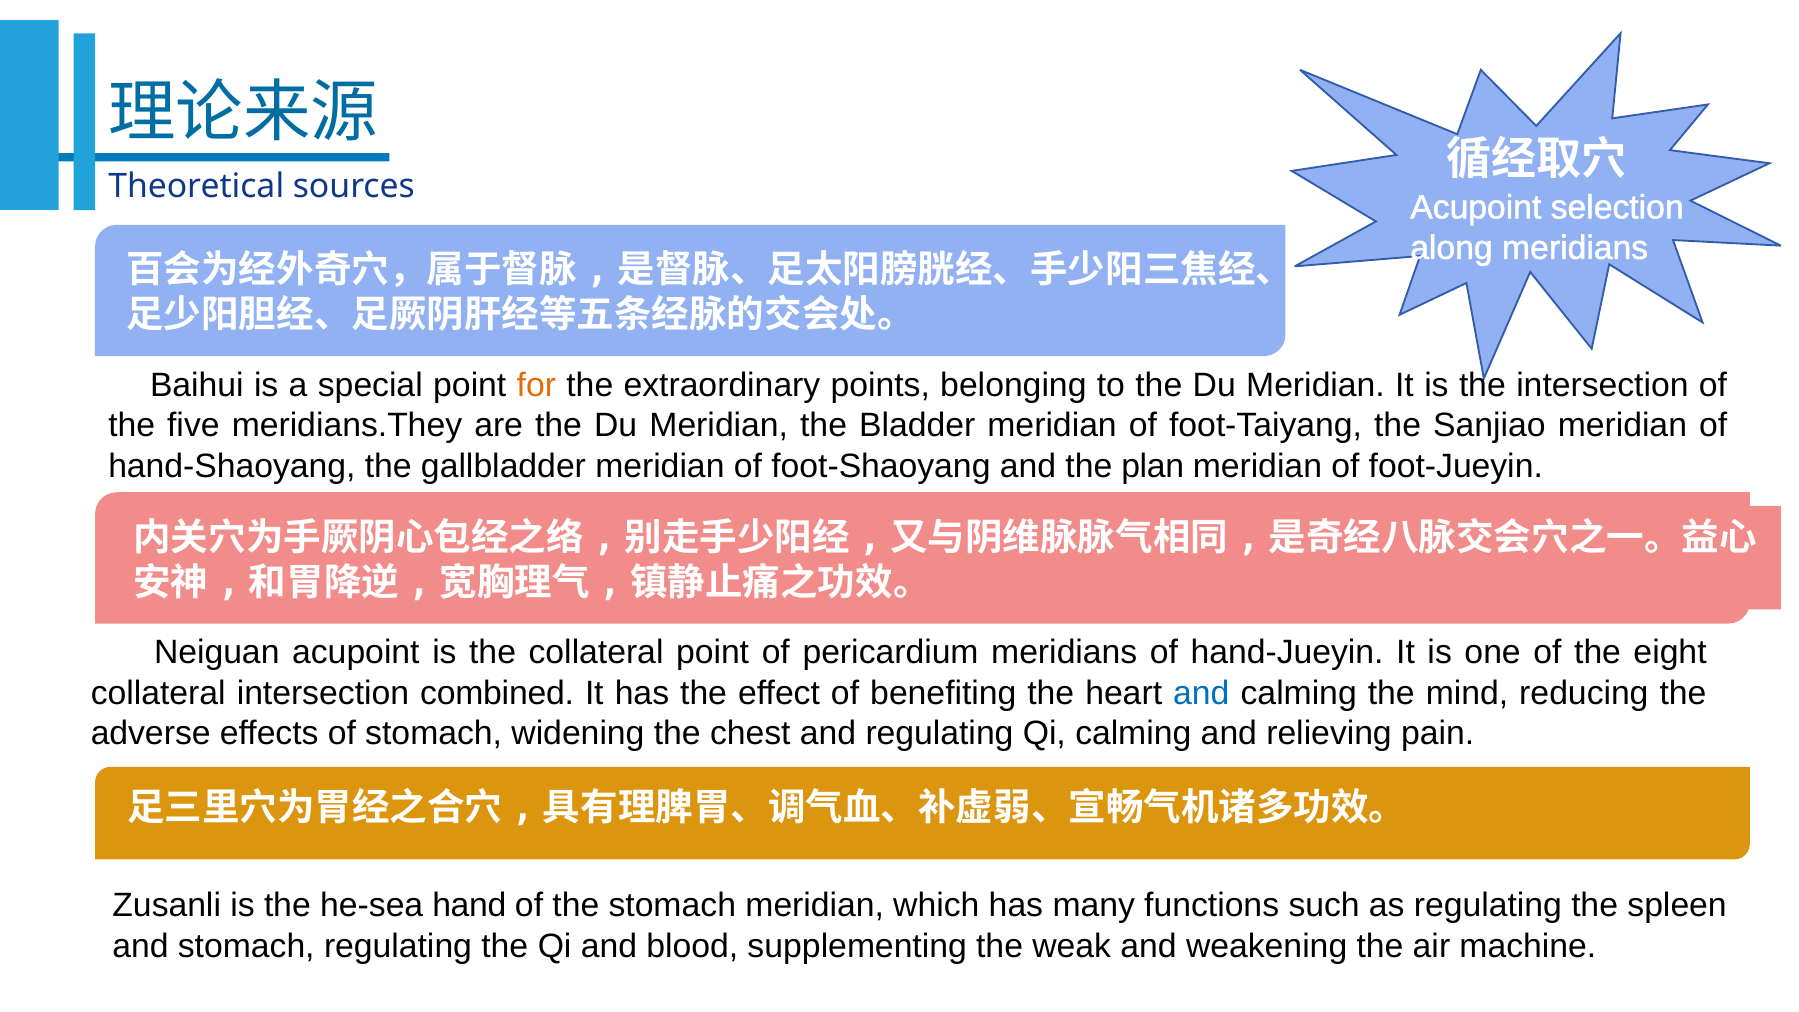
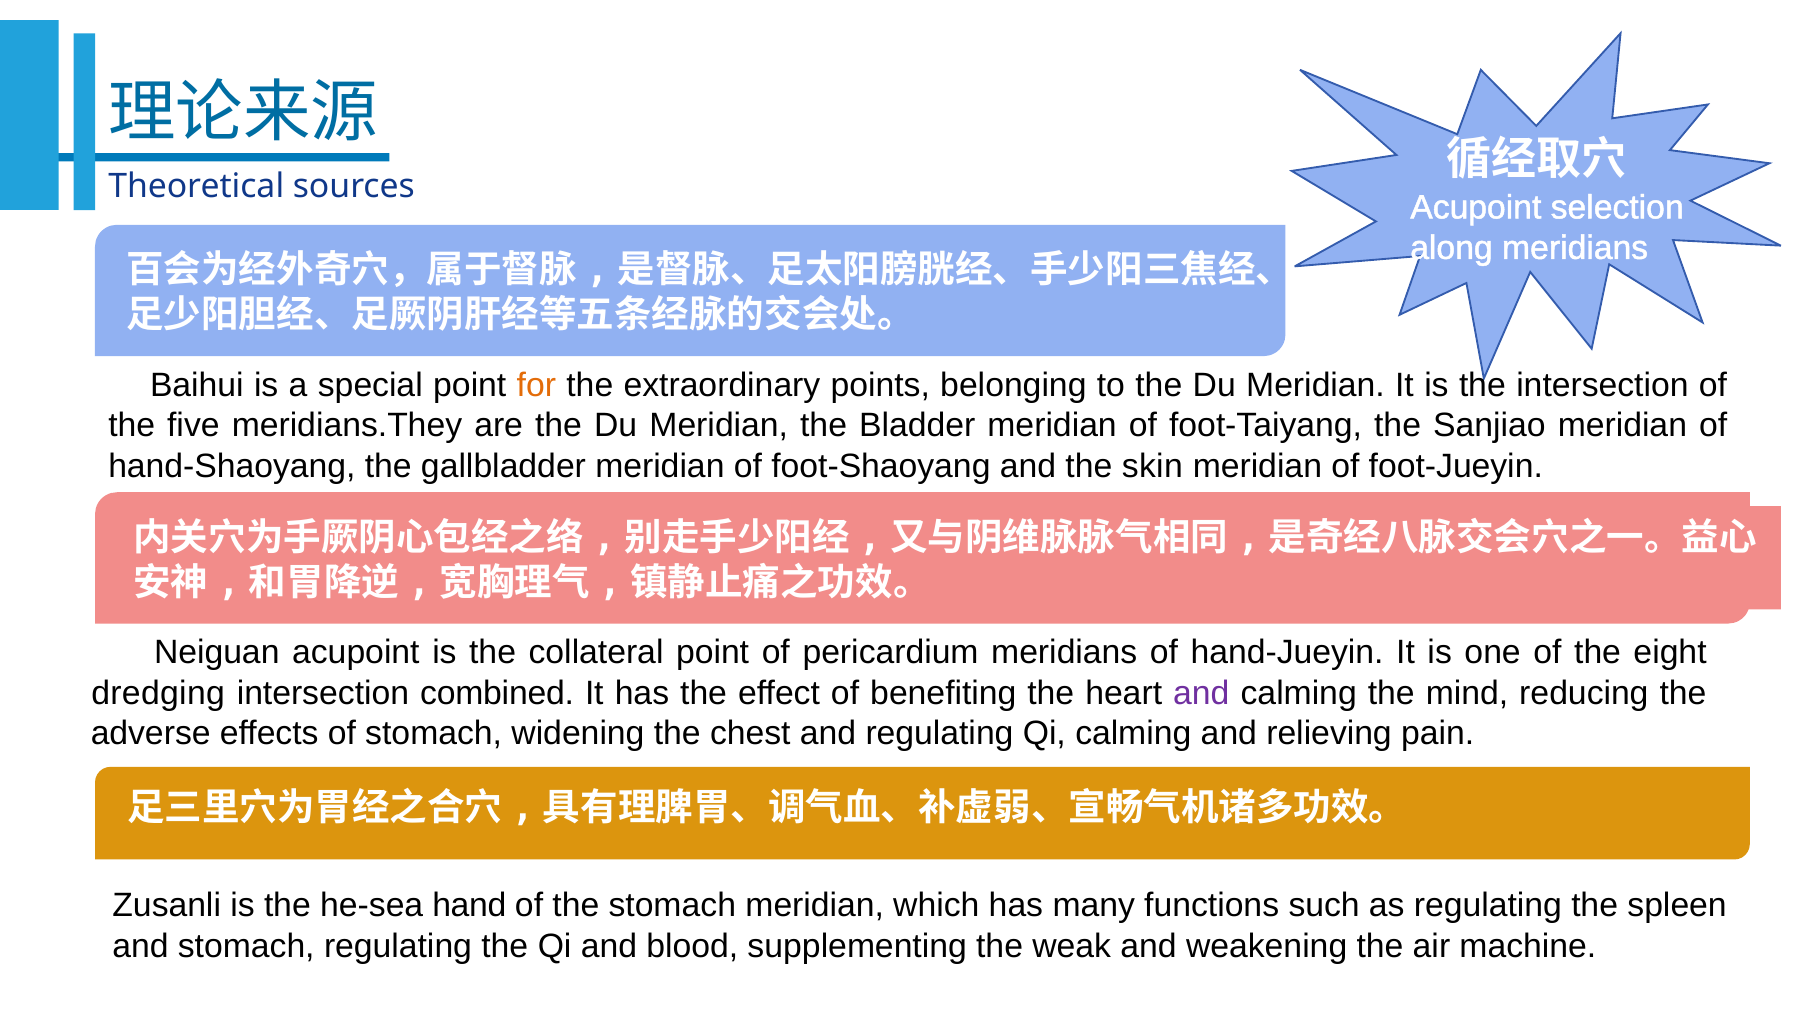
plan: plan -> skin
collateral at (158, 693): collateral -> dredging
and at (1201, 693) colour: blue -> purple
